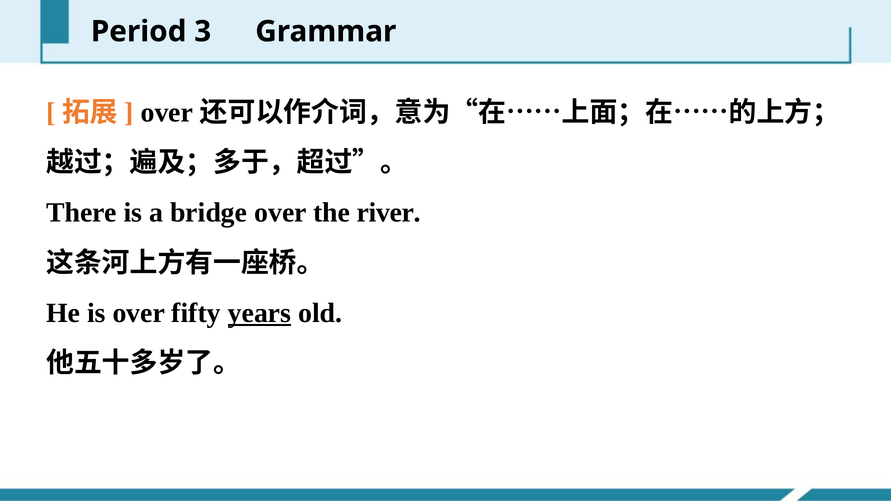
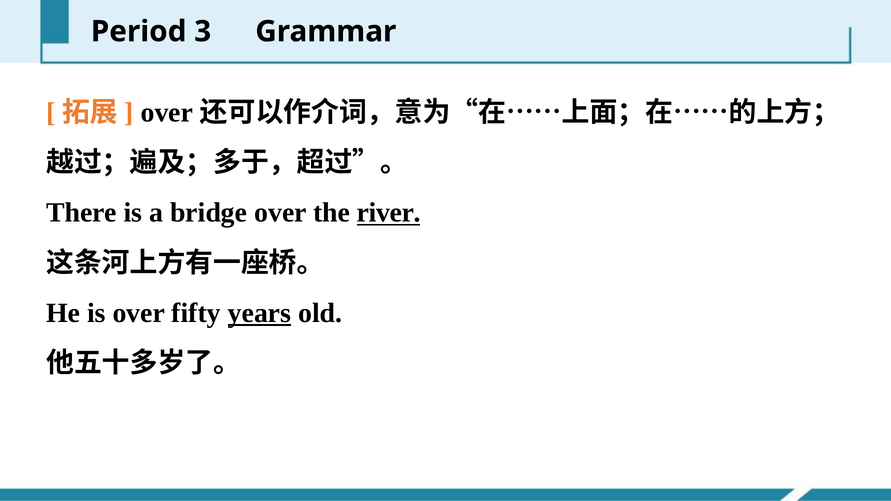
river underline: none -> present
